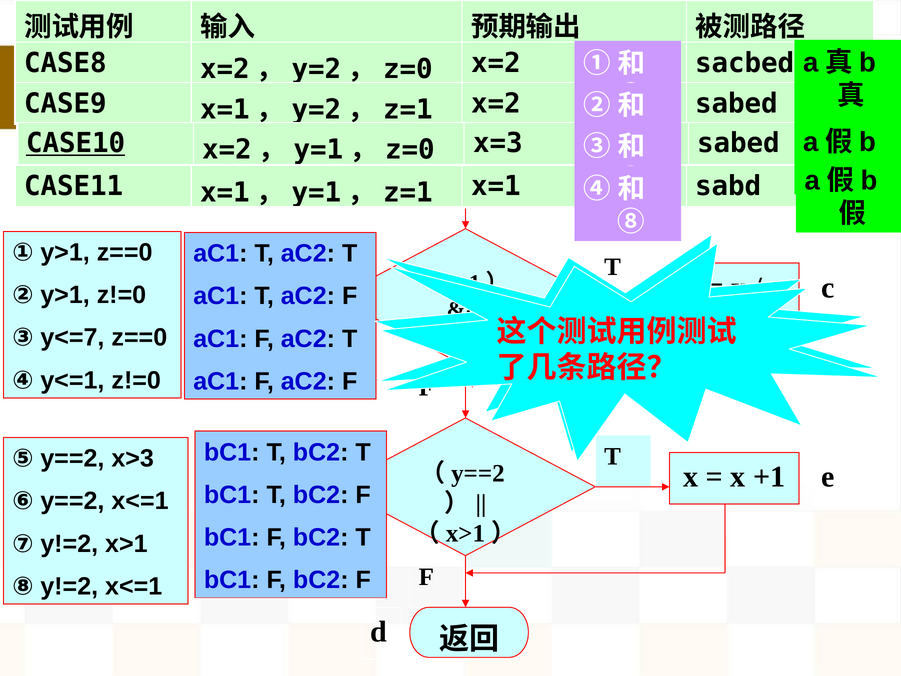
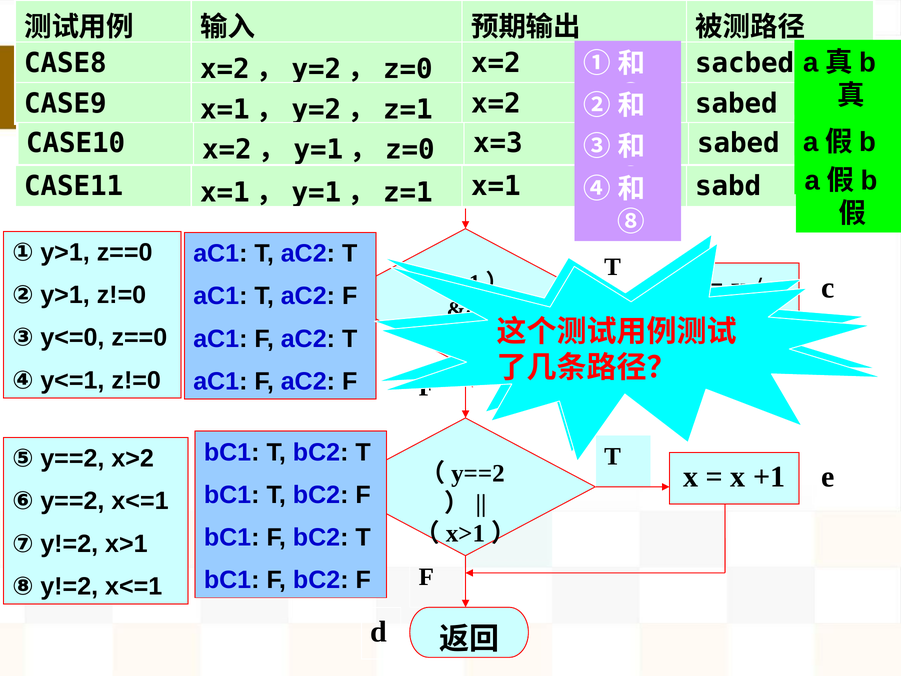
CASE10 underline: present -> none
y<=7: y<=7 -> y<=0
x>3: x>3 -> x>2
